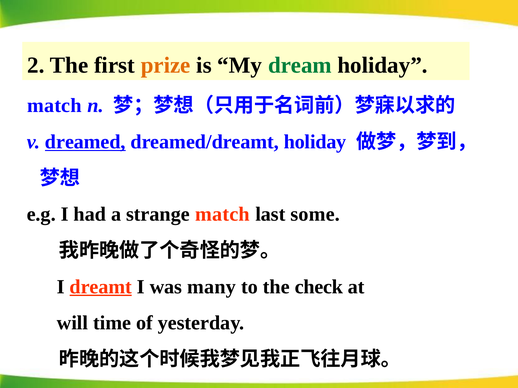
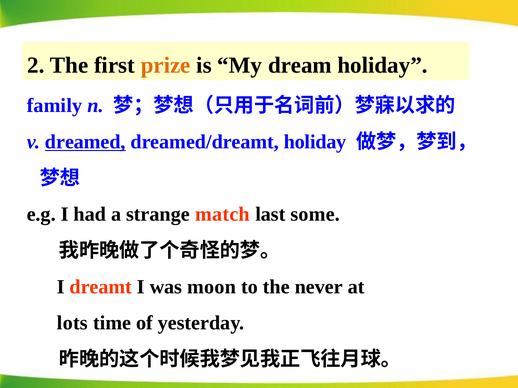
dream colour: green -> black
match at (54, 106): match -> family
dreamt underline: present -> none
many: many -> moon
check: check -> never
will: will -> lots
